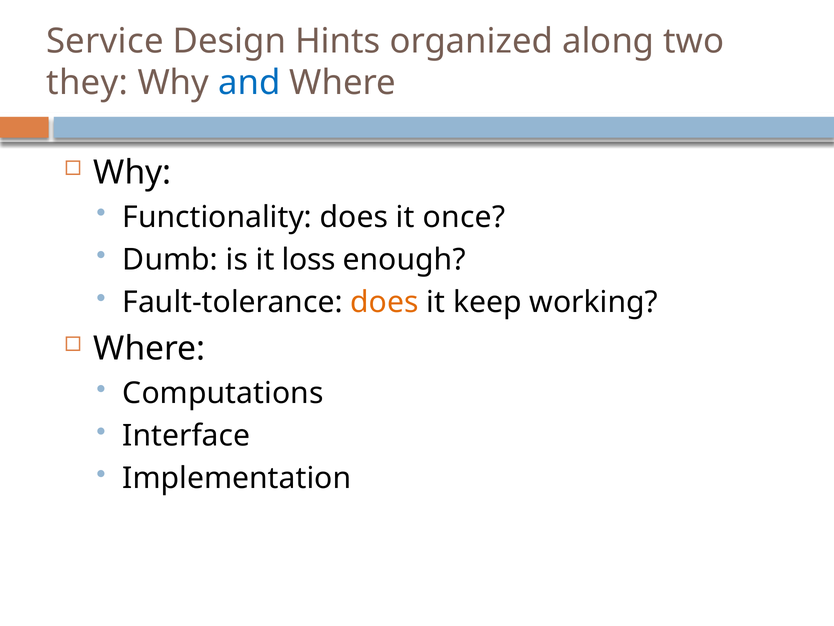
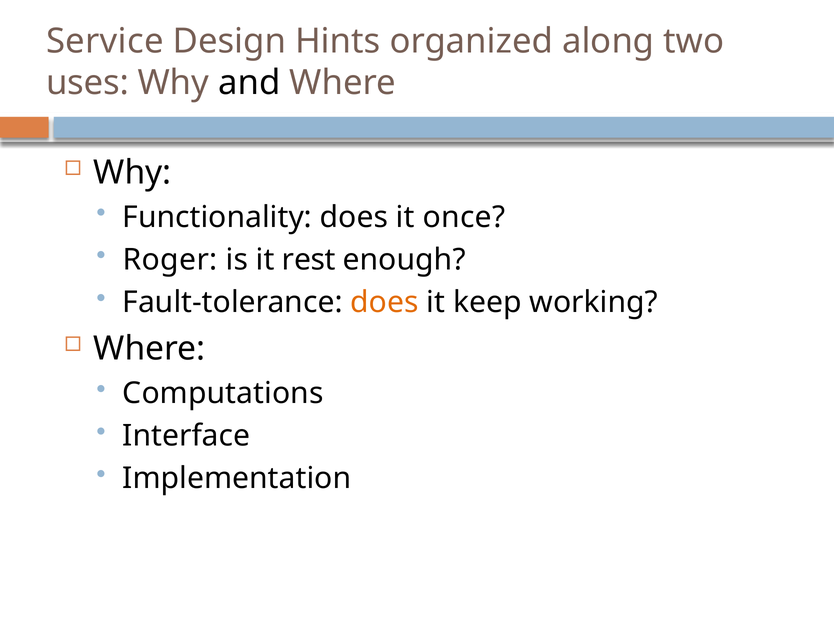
they: they -> uses
and colour: blue -> black
Dumb: Dumb -> Roger
loss: loss -> rest
